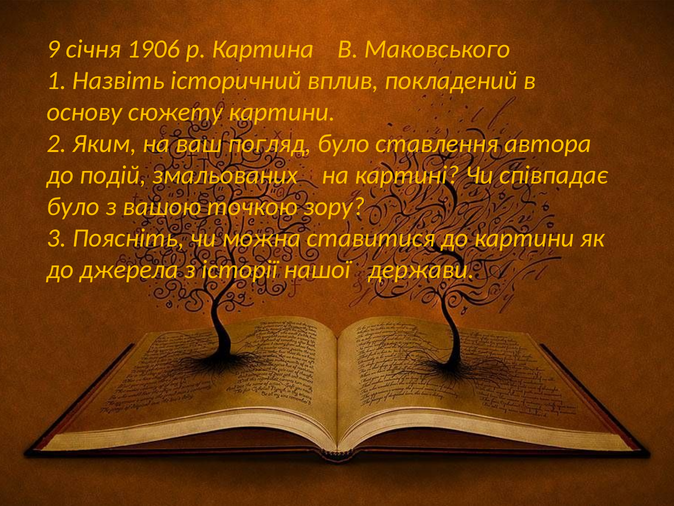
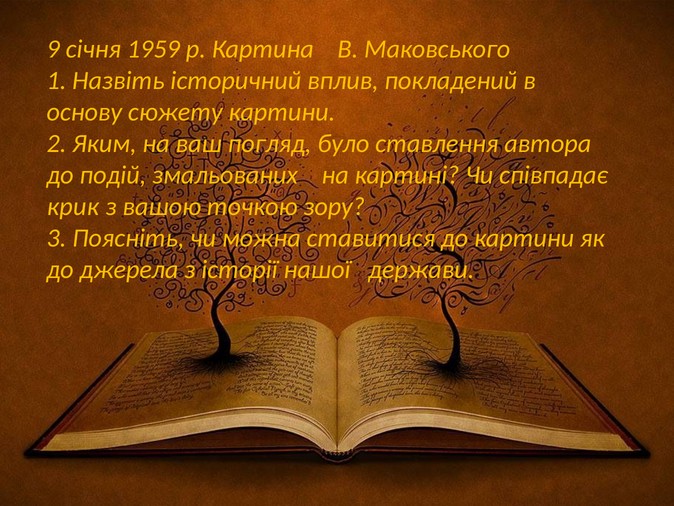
1906: 1906 -> 1959
було at (73, 206): було -> крик
